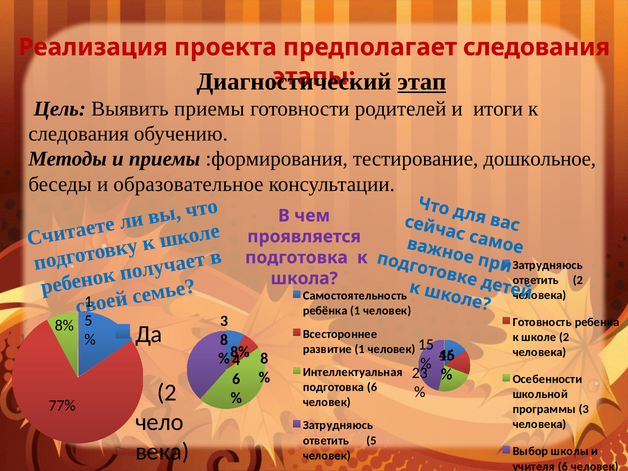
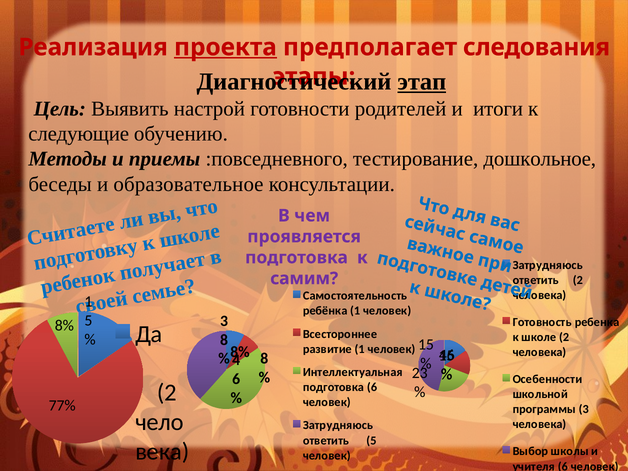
проекта underline: none -> present
Выявить приемы: приемы -> настрой
следования at (79, 134): следования -> следующие
:формирования: :формирования -> :повседневного
школа: школа -> самим
